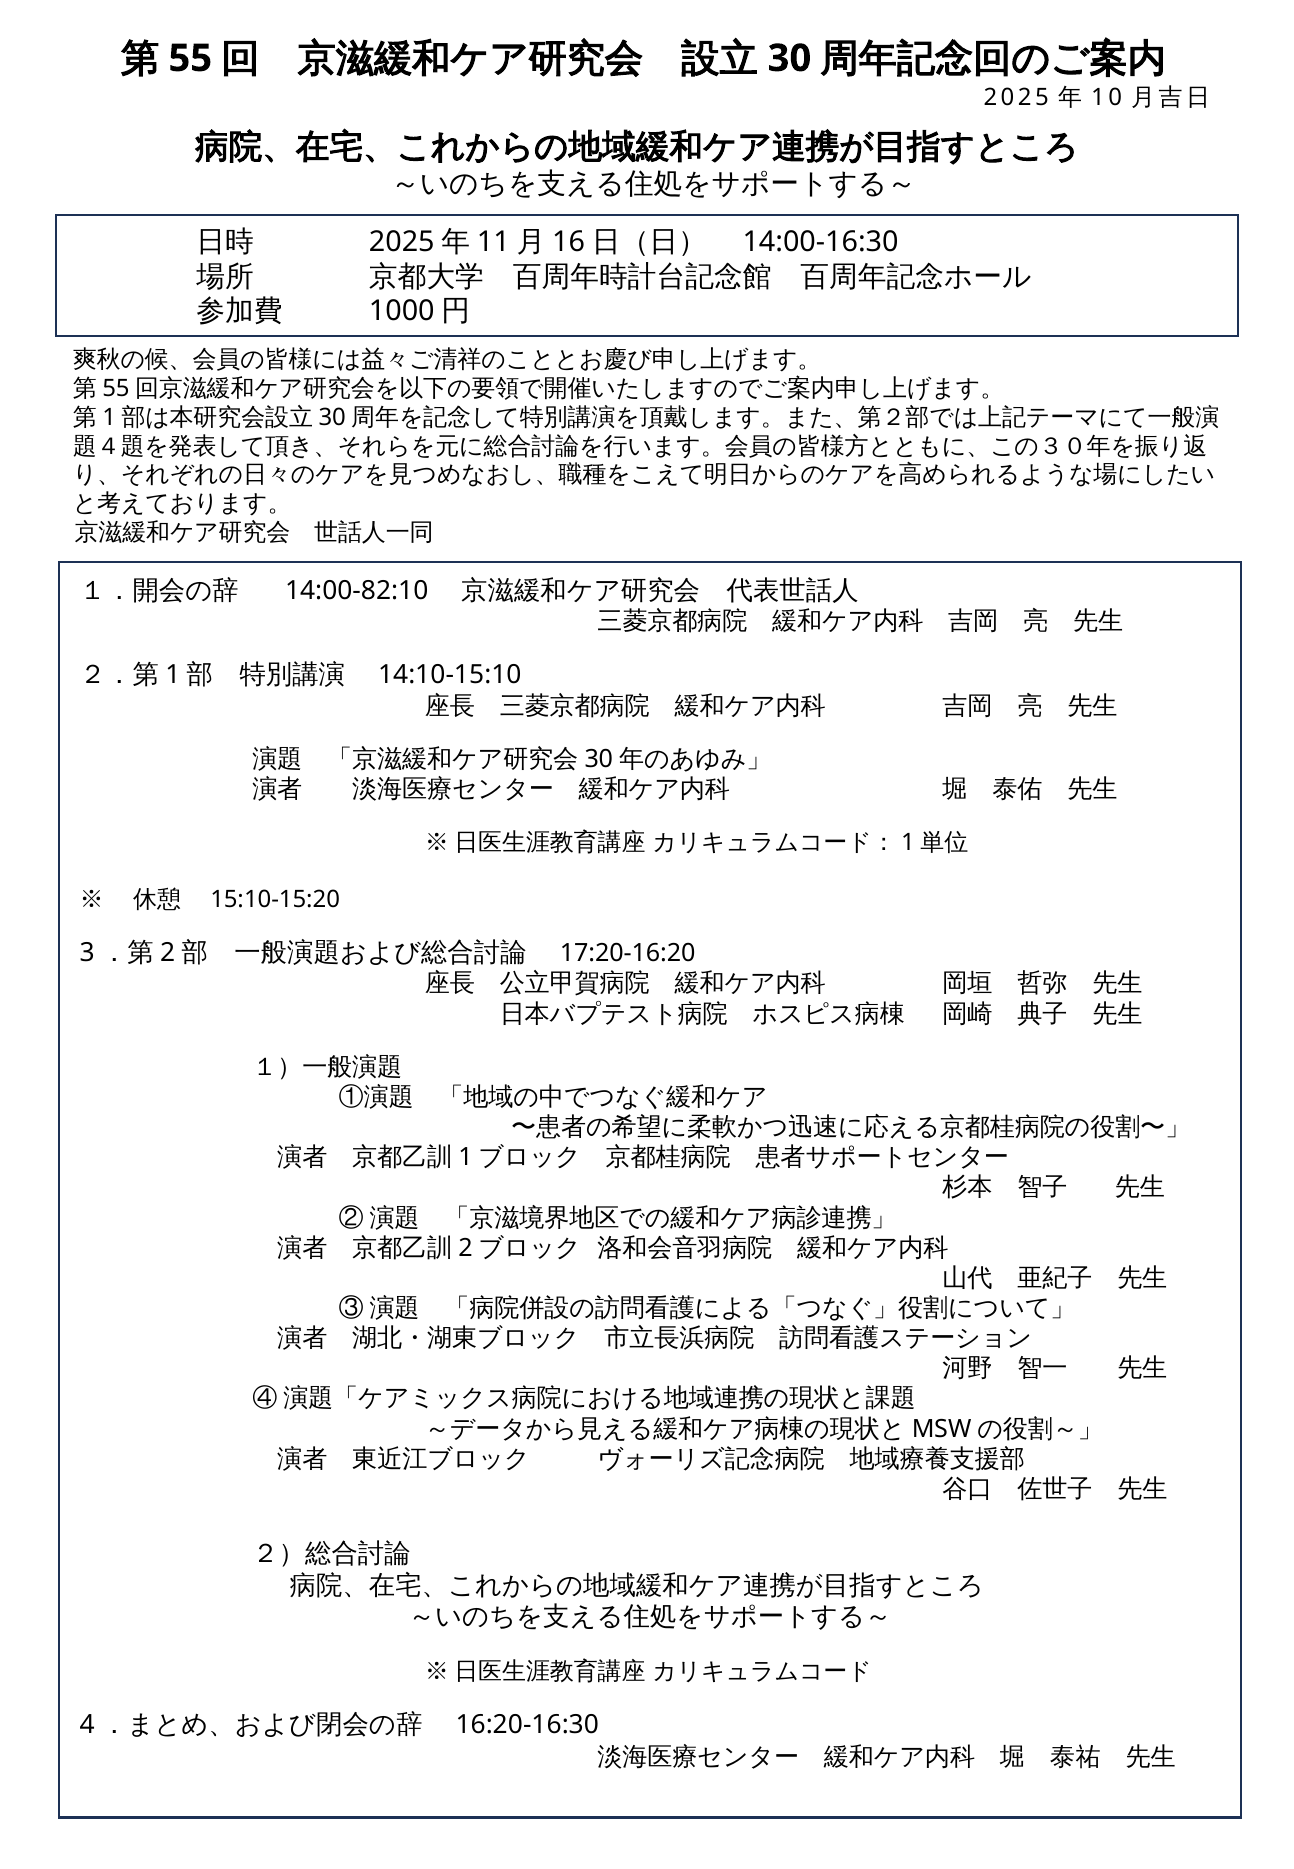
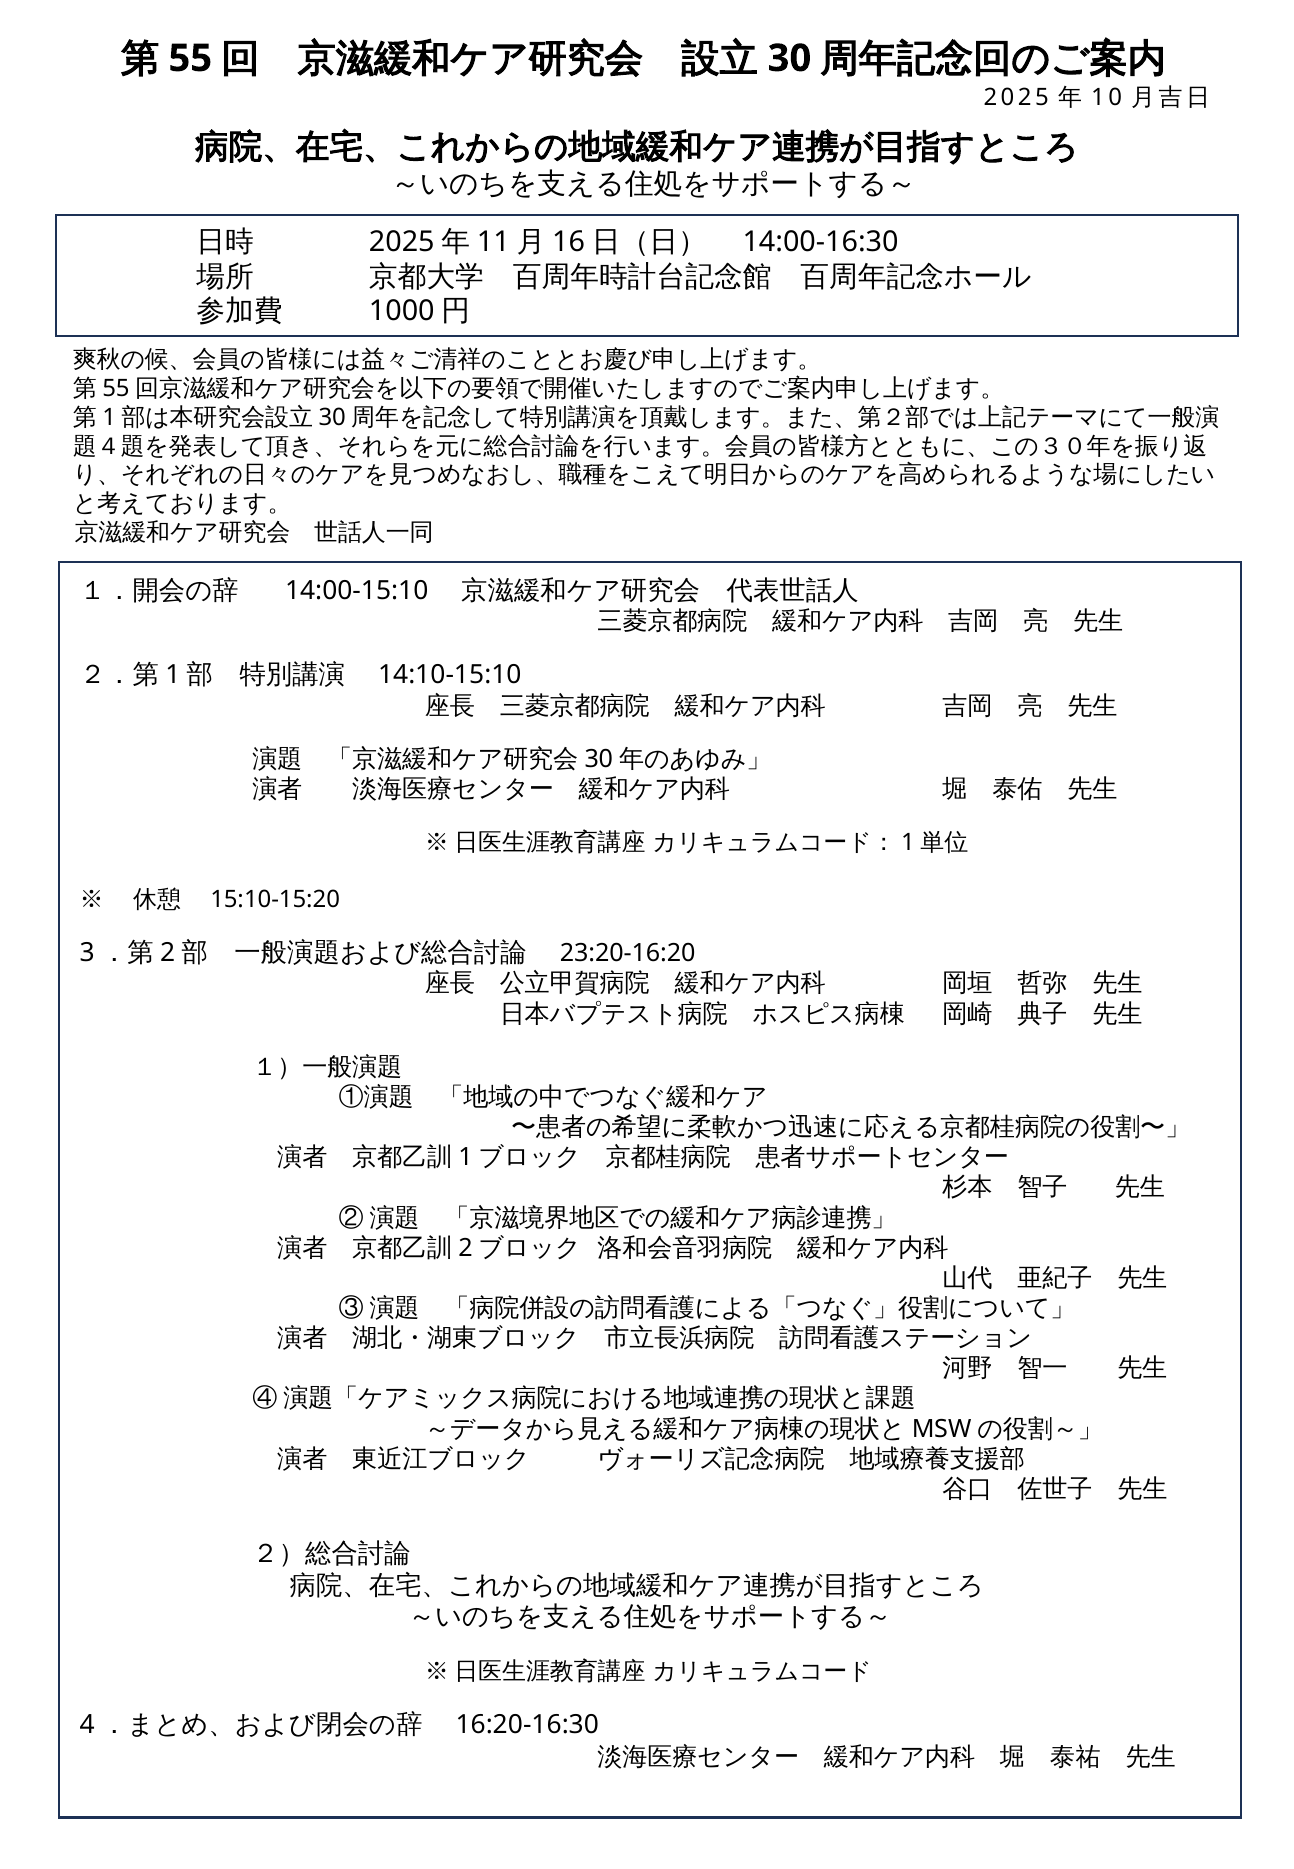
14:00-82:10: 14:00-82:10 -> 14:00-15:10
17:20-16:20: 17:20-16:20 -> 23:20-16:20
